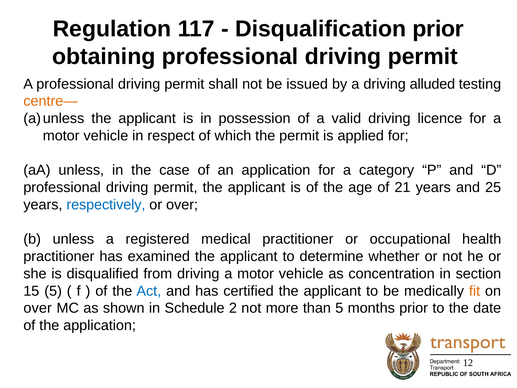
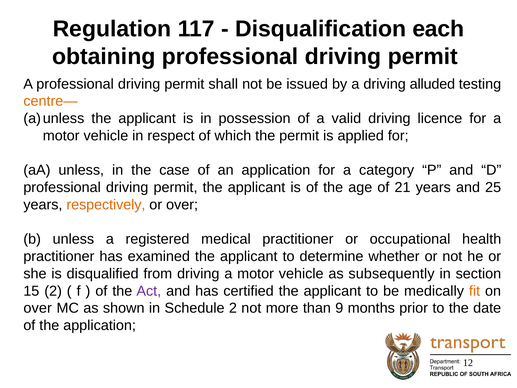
Disqualification prior: prior -> each
respectively colour: blue -> orange
concentration: concentration -> subsequently
15 5: 5 -> 2
Act colour: blue -> purple
than 5: 5 -> 9
